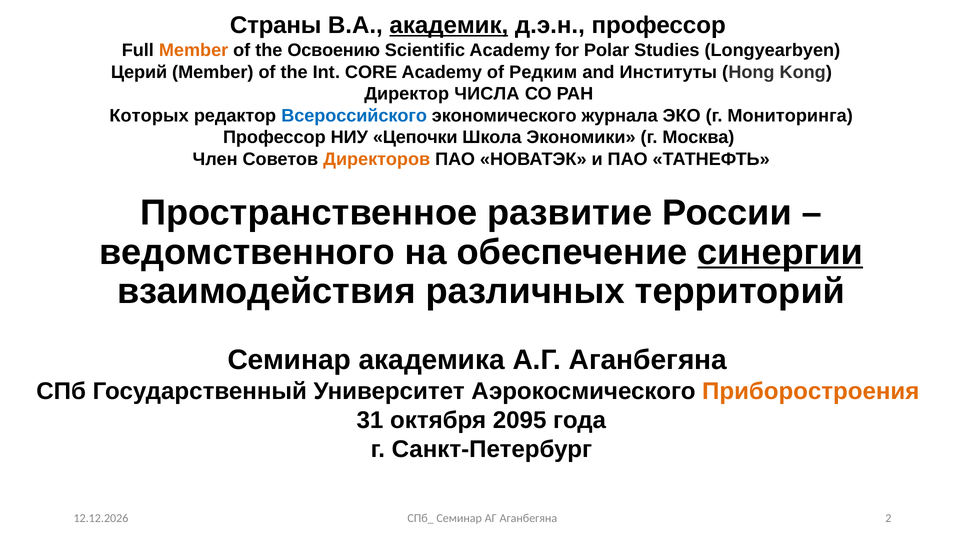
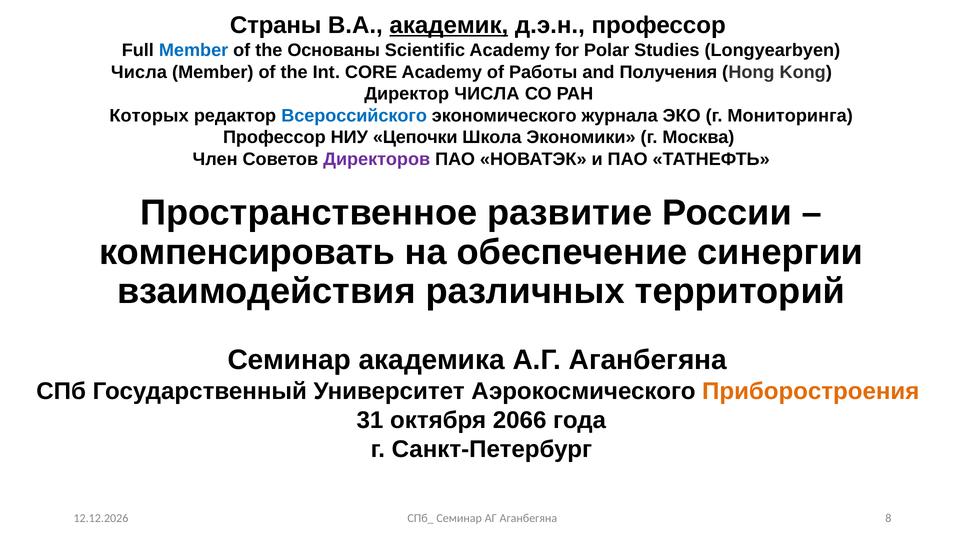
Member at (194, 50) colour: orange -> blue
Освоению: Освоению -> Основаны
Церий at (139, 72): Церий -> Числа
Редким: Редким -> Работы
Институты: Институты -> Получения
Директоров colour: orange -> purple
ведомственного: ведомственного -> компенсировать
синергии underline: present -> none
2095: 2095 -> 2066
2: 2 -> 8
